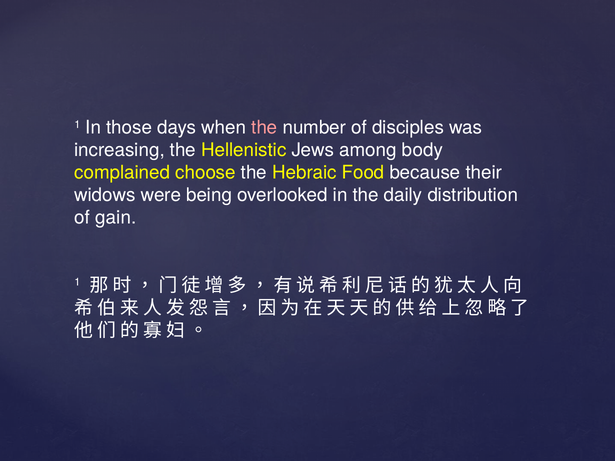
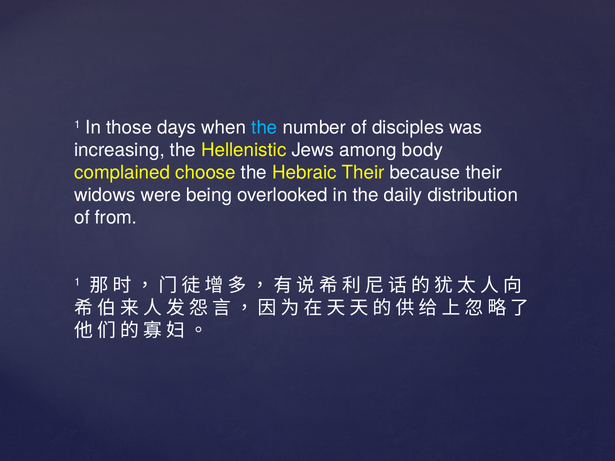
the at (264, 128) colour: pink -> light blue
Hebraic Food: Food -> Their
gain: gain -> from
